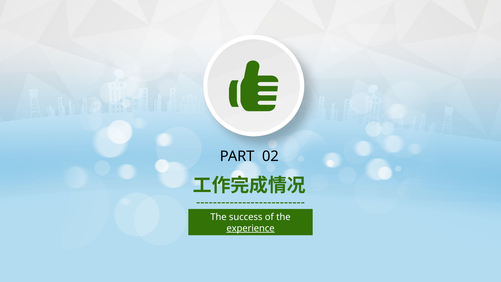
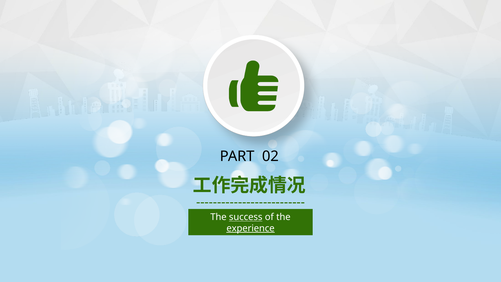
success underline: none -> present
